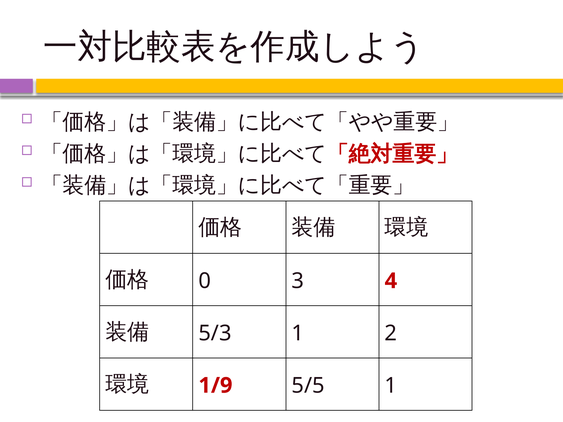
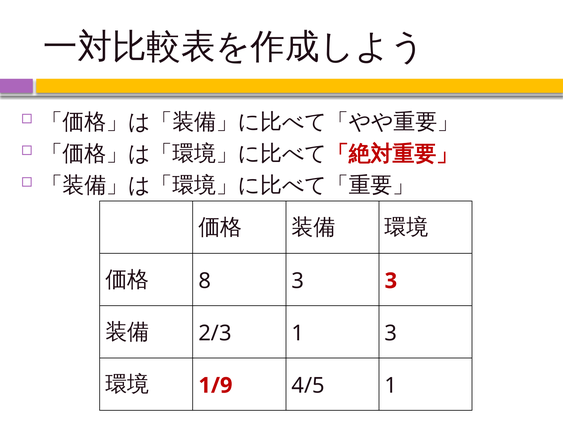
0: 0 -> 8
3 4: 4 -> 3
5/3: 5/3 -> 2/3
1 2: 2 -> 3
5/5: 5/5 -> 4/5
